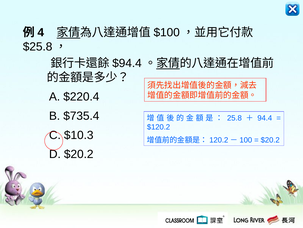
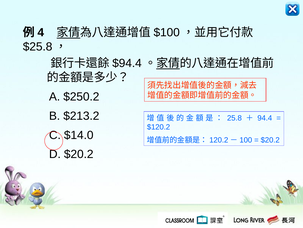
$220.4: $220.4 -> $250.2
$735.4: $735.4 -> $213.2
$10.3: $10.3 -> $14.0
